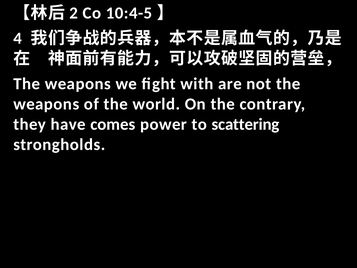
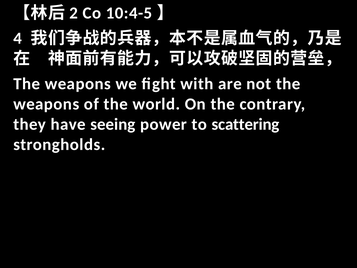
comes: comes -> seeing
